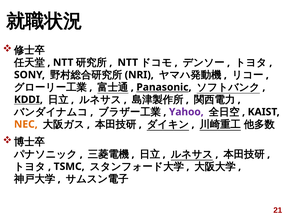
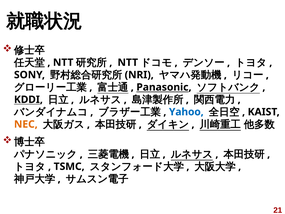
Yahoo colour: purple -> blue
